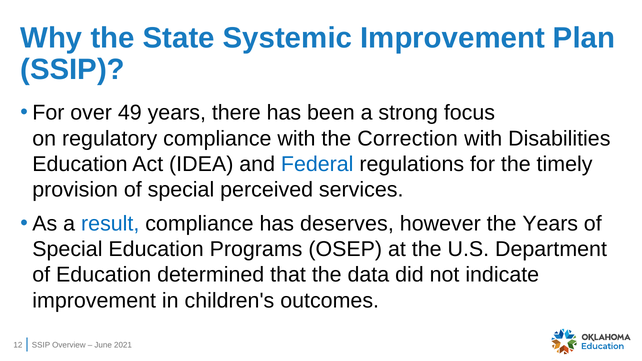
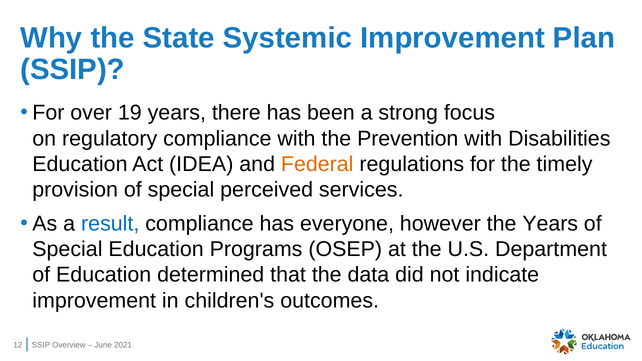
49: 49 -> 19
Correction: Correction -> Prevention
Federal colour: blue -> orange
deserves: deserves -> everyone
